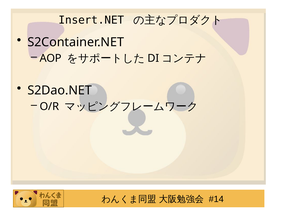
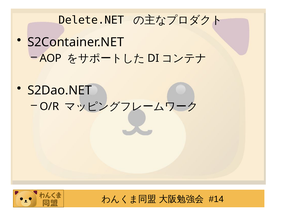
Insert.NET: Insert.NET -> Delete.NET
